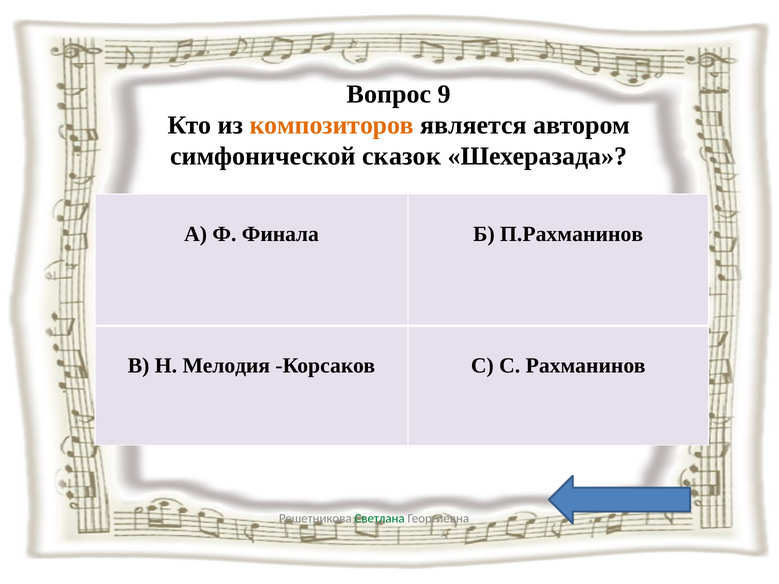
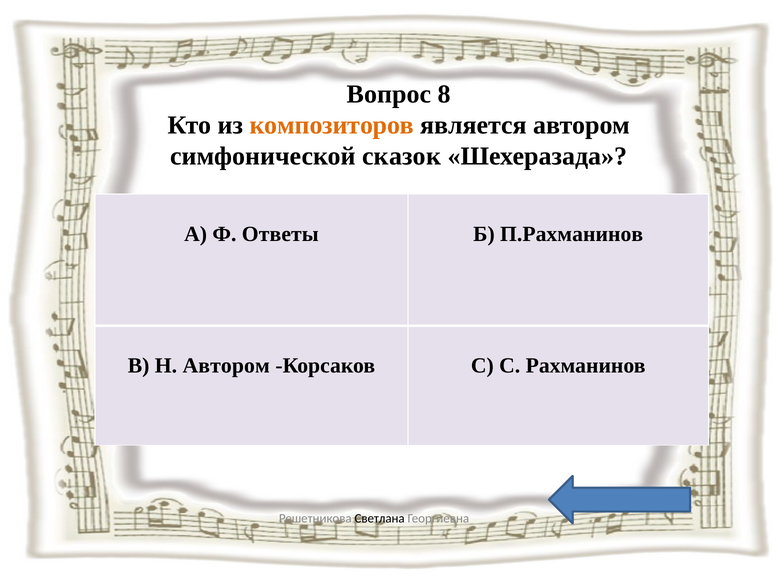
9: 9 -> 8
Финала: Финала -> Ответы
Н Мелодия: Мелодия -> Автором
Светлана colour: green -> black
